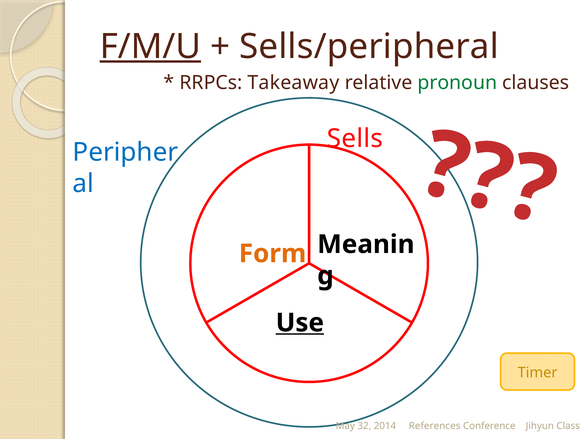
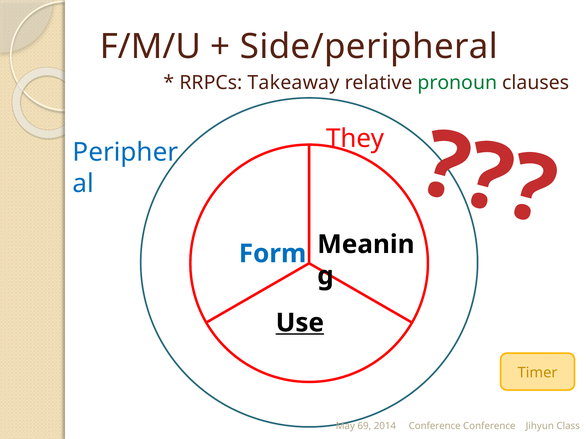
F/M/U underline: present -> none
Sells/peripheral: Sells/peripheral -> Side/peripheral
Sells: Sells -> They
Form colour: orange -> blue
32: 32 -> 69
2014 References: References -> Conference
